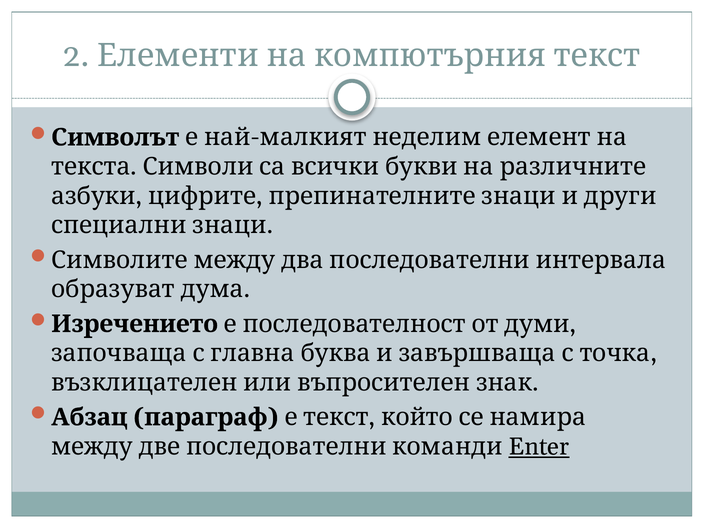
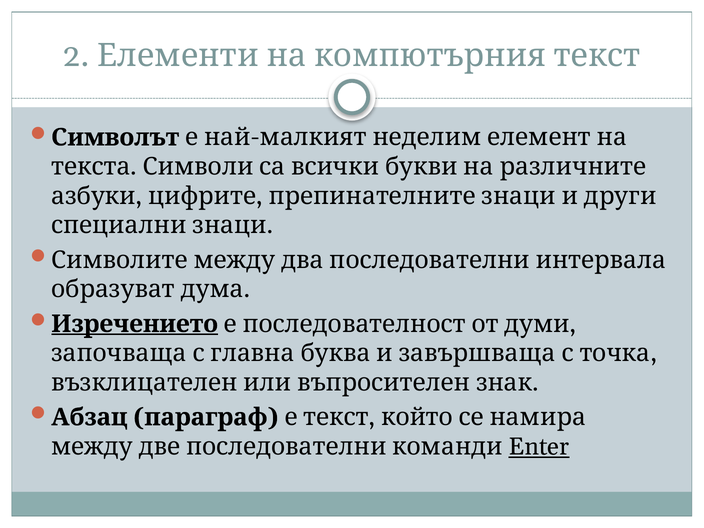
Изречението underline: none -> present
